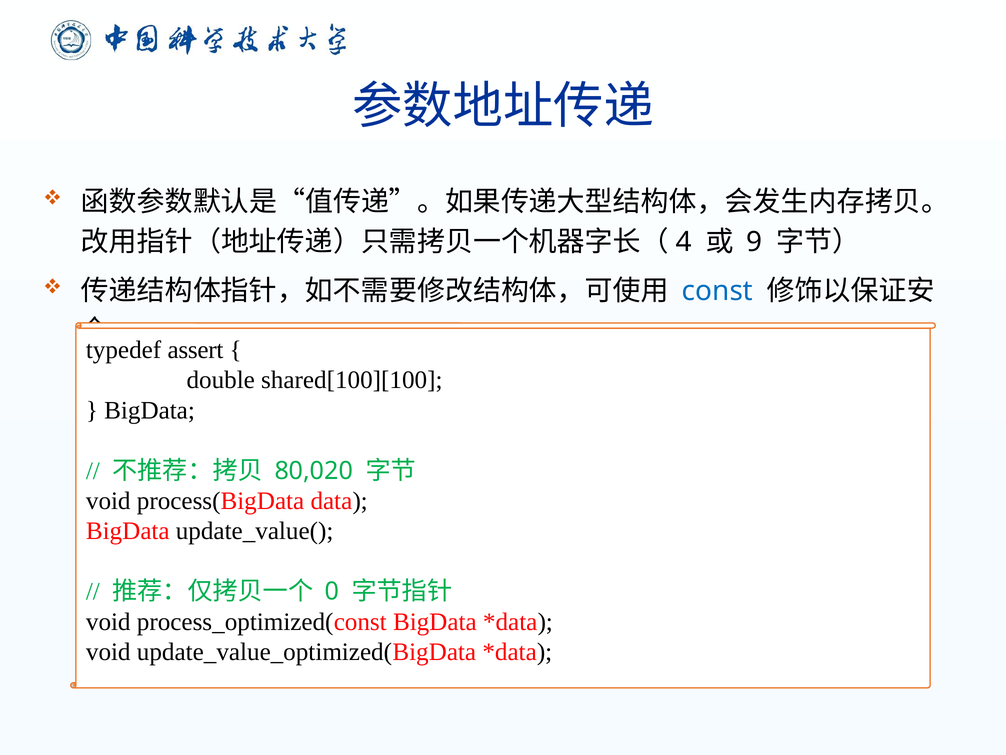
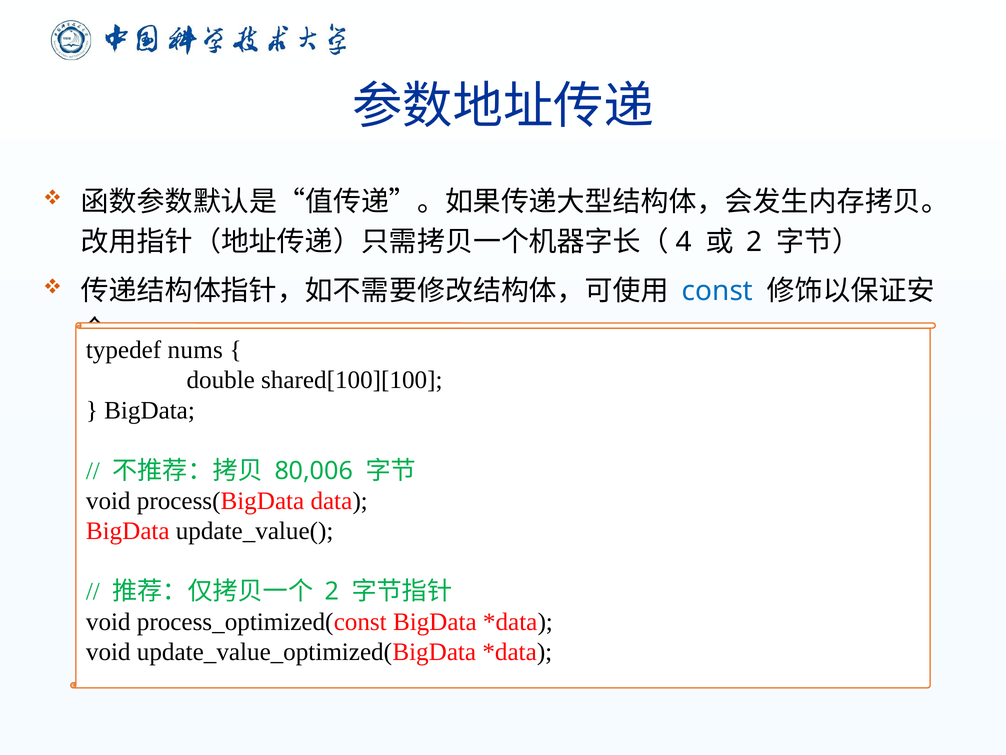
9 at (754, 242): 9 -> 2
assert: assert -> nums
80,020: 80,020 -> 80,006
0 at (332, 591): 0 -> 2
